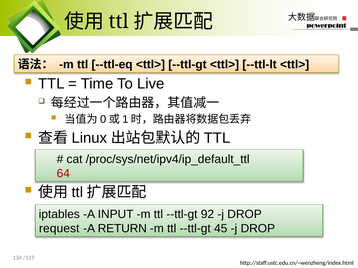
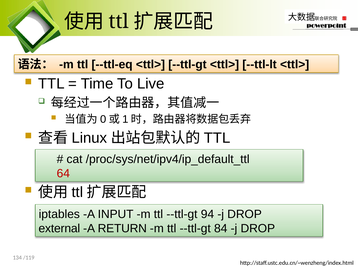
92: 92 -> 94
request: request -> external
45: 45 -> 84
